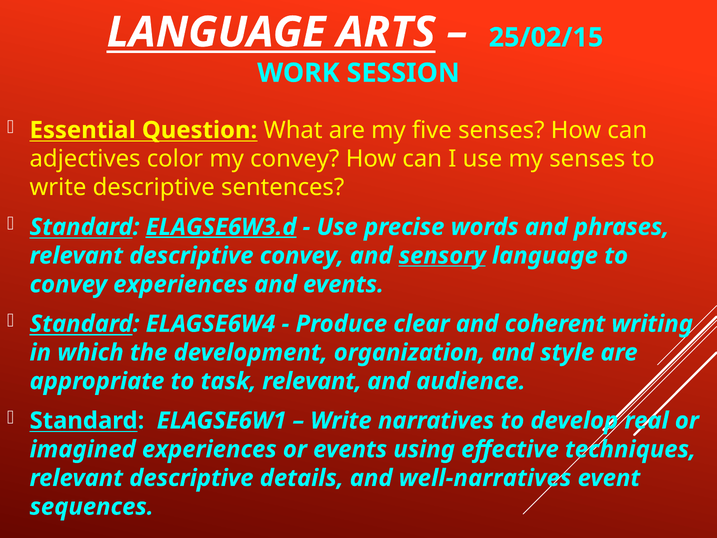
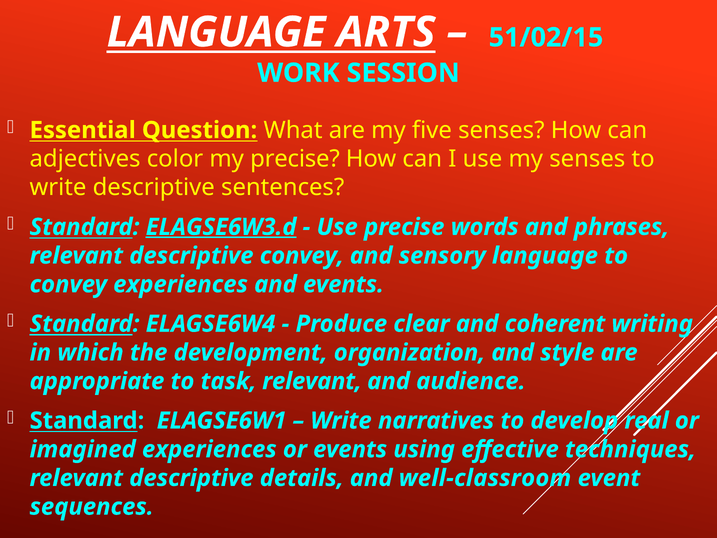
25/02/15: 25/02/15 -> 51/02/15
my convey: convey -> precise
sensory underline: present -> none
well-narratives: well-narratives -> well-classroom
